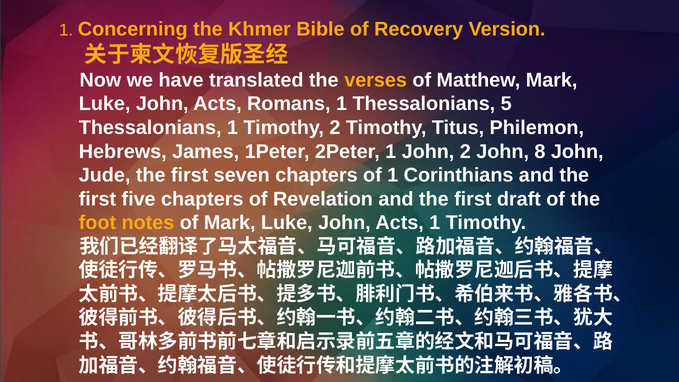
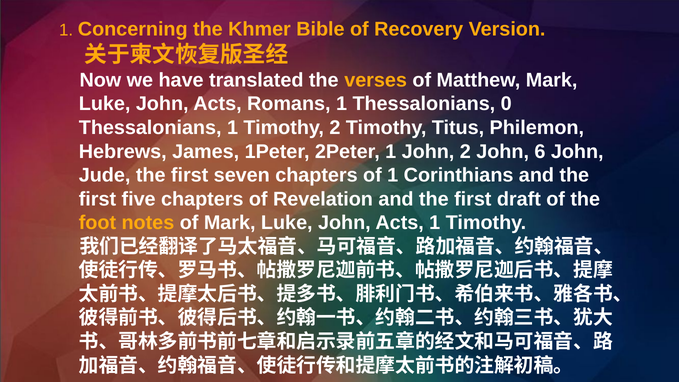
5: 5 -> 0
8: 8 -> 6
